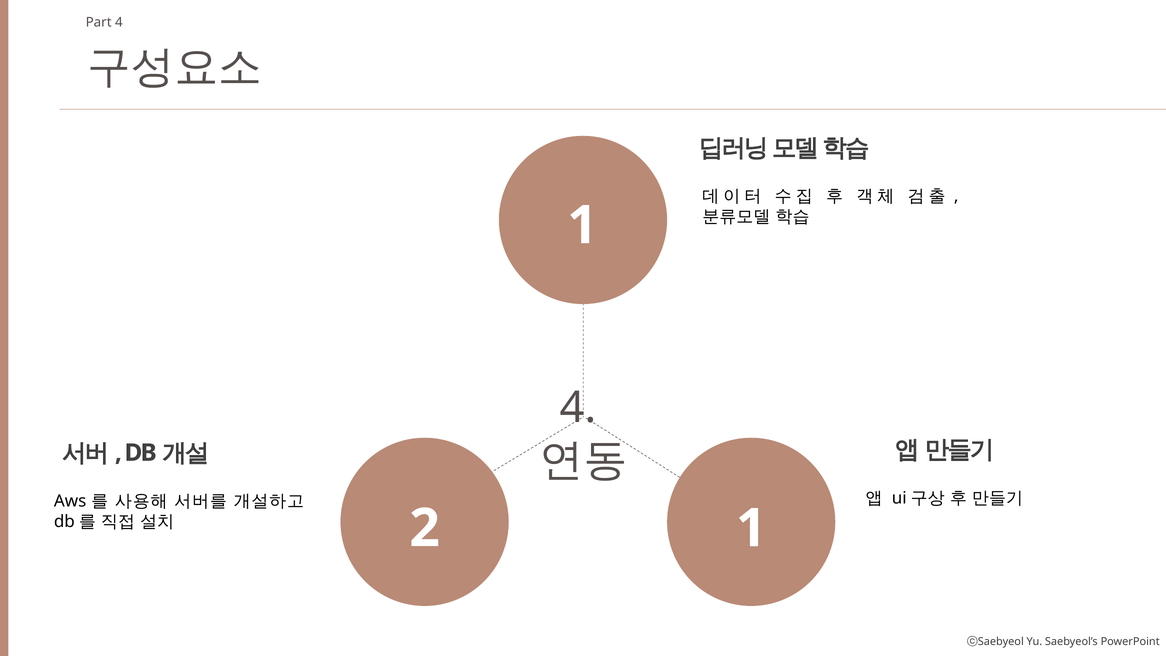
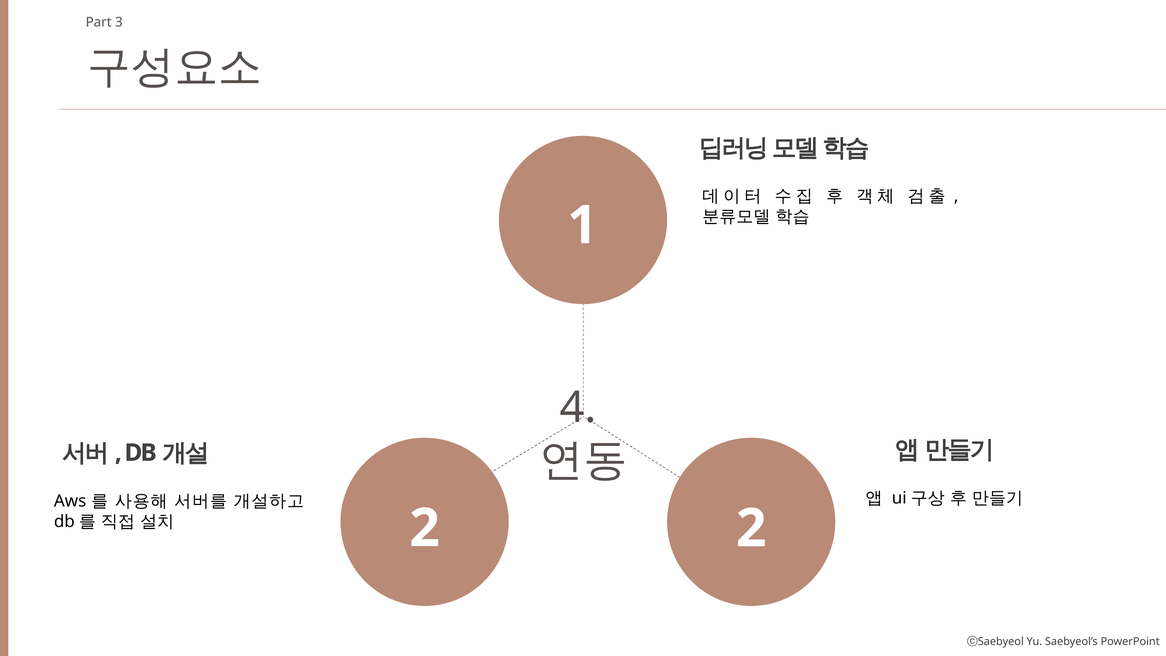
Part 4: 4 -> 3
2 1: 1 -> 2
